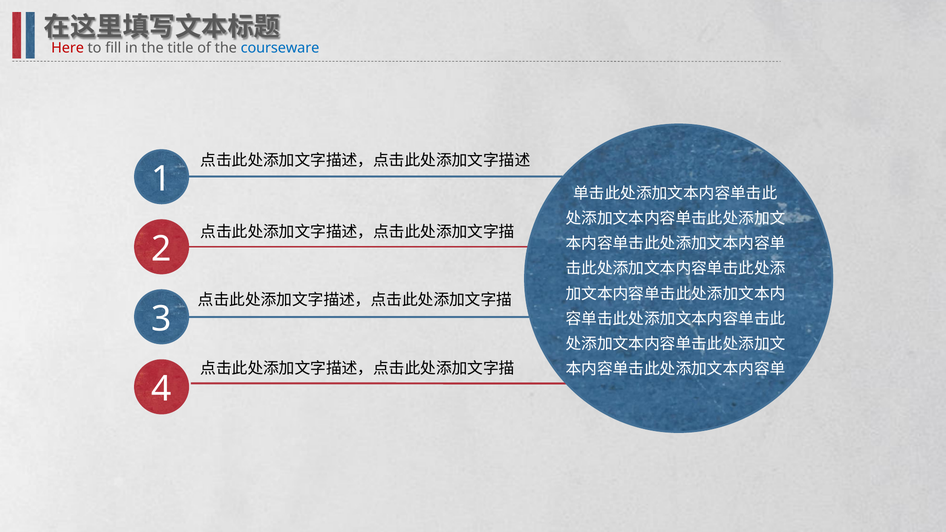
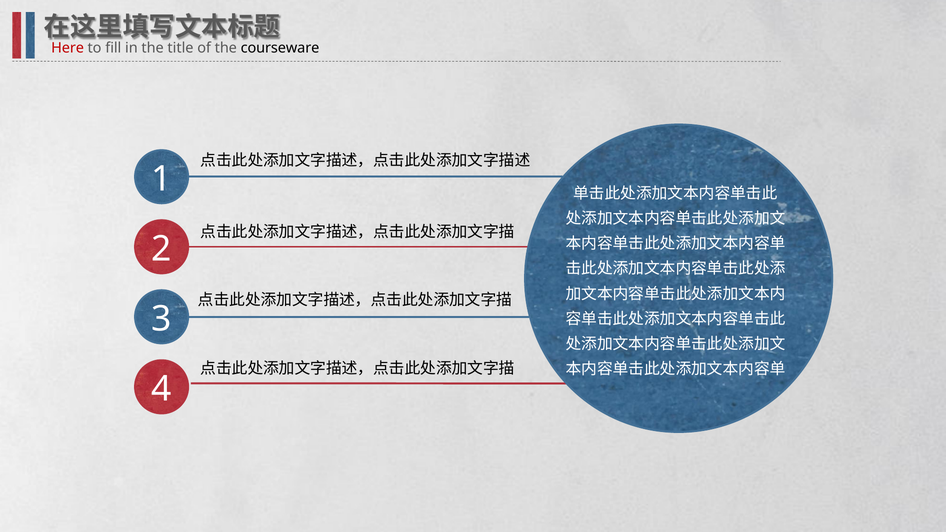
courseware colour: blue -> black
